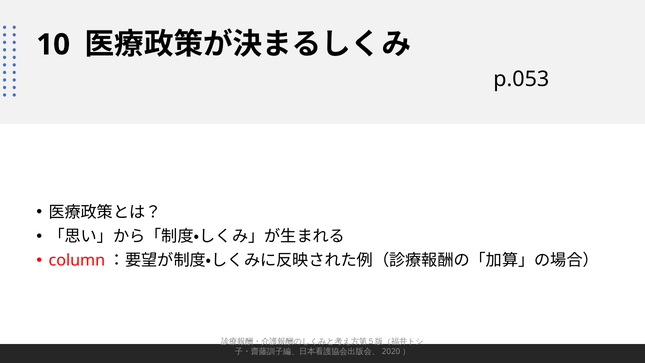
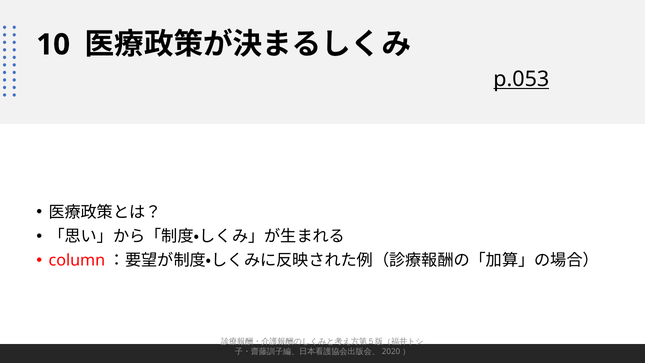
p.053 underline: none -> present
